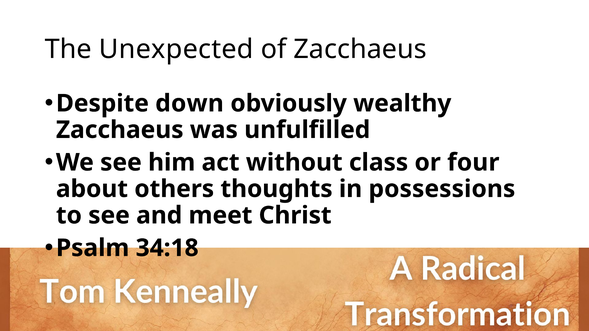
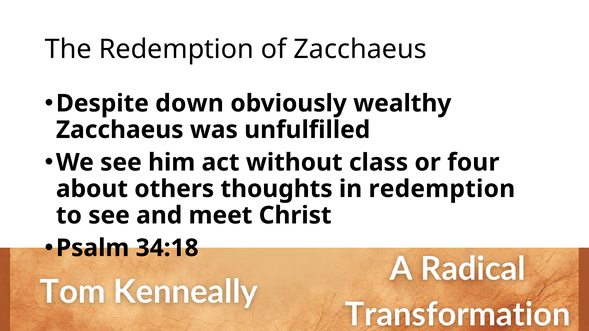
The Unexpected: Unexpected -> Redemption
in possessions: possessions -> redemption
